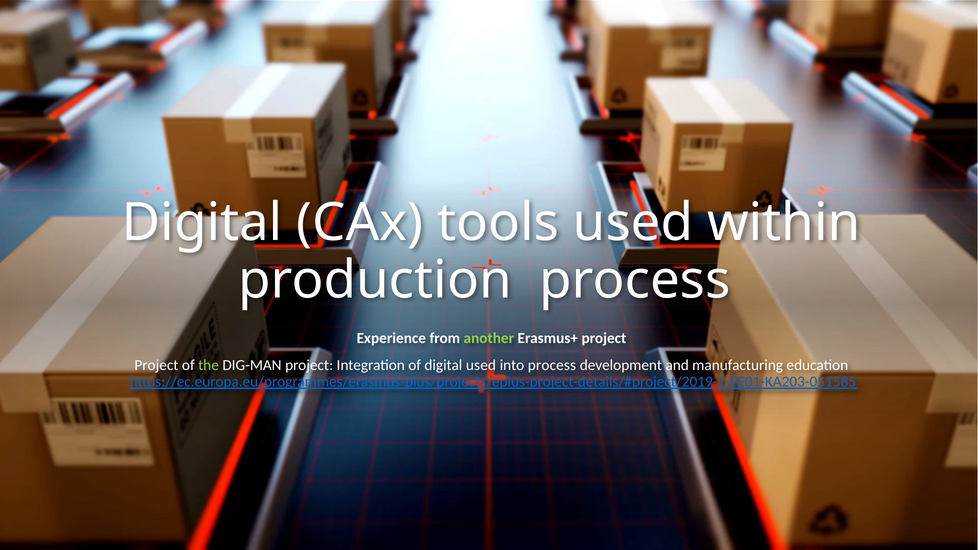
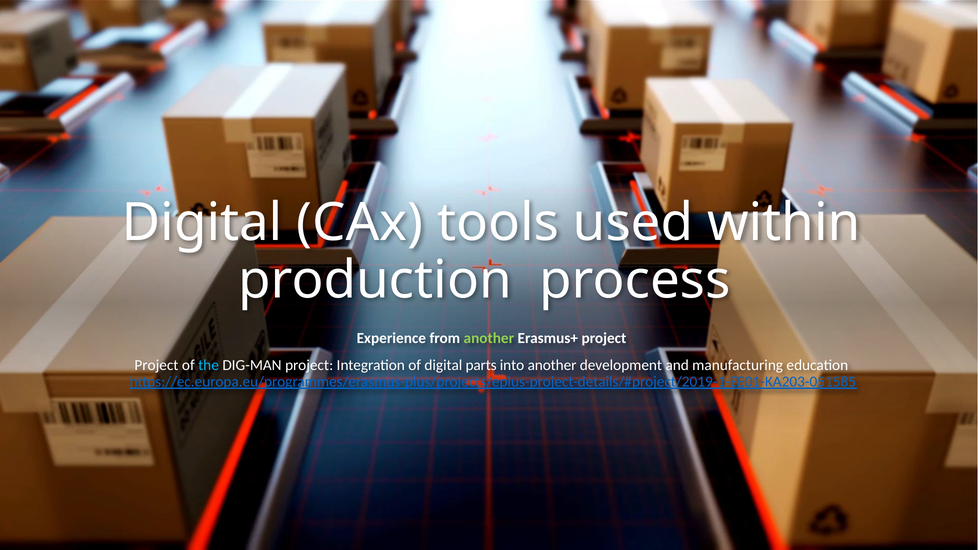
the colour: light green -> light blue
digital used: used -> parts
into process: process -> another
